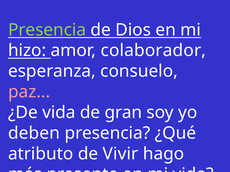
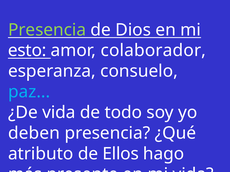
hizo: hizo -> esto
paz colour: pink -> light blue
gran: gran -> todo
Vivir: Vivir -> Ellos
